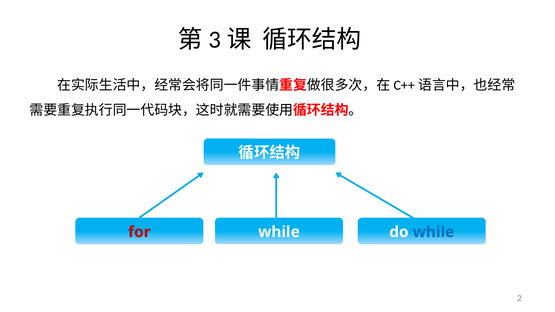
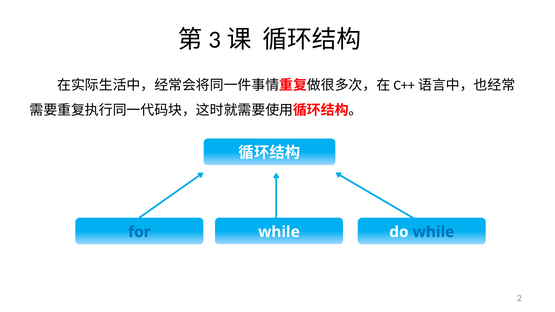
for colour: red -> blue
